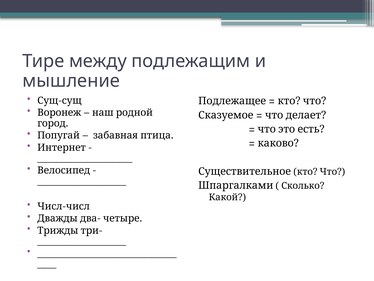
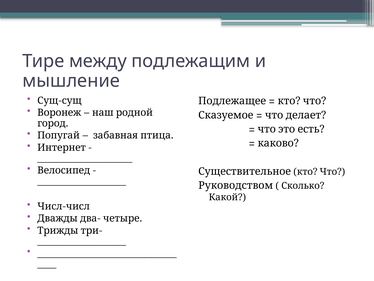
Шпаргалками: Шпаргалками -> Руководством
